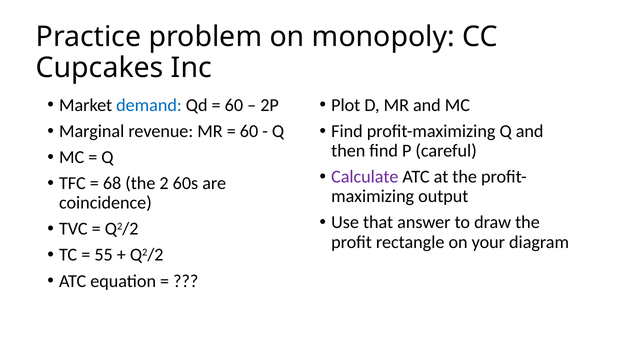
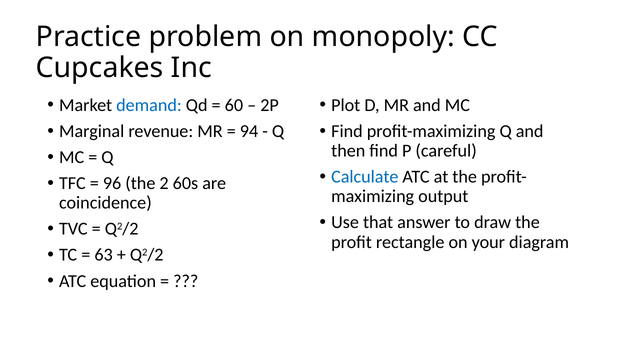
60 at (249, 131): 60 -> 94
Calculate colour: purple -> blue
68: 68 -> 96
55: 55 -> 63
